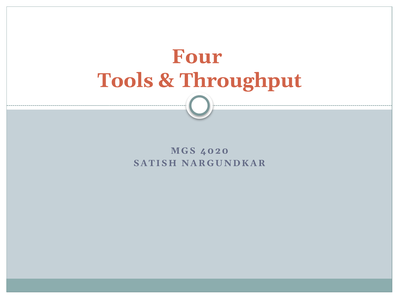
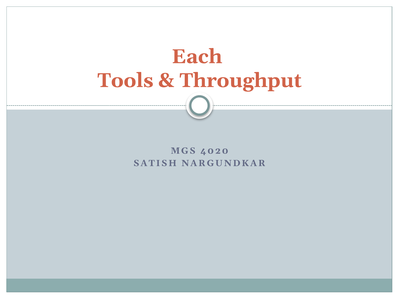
Four: Four -> Each
